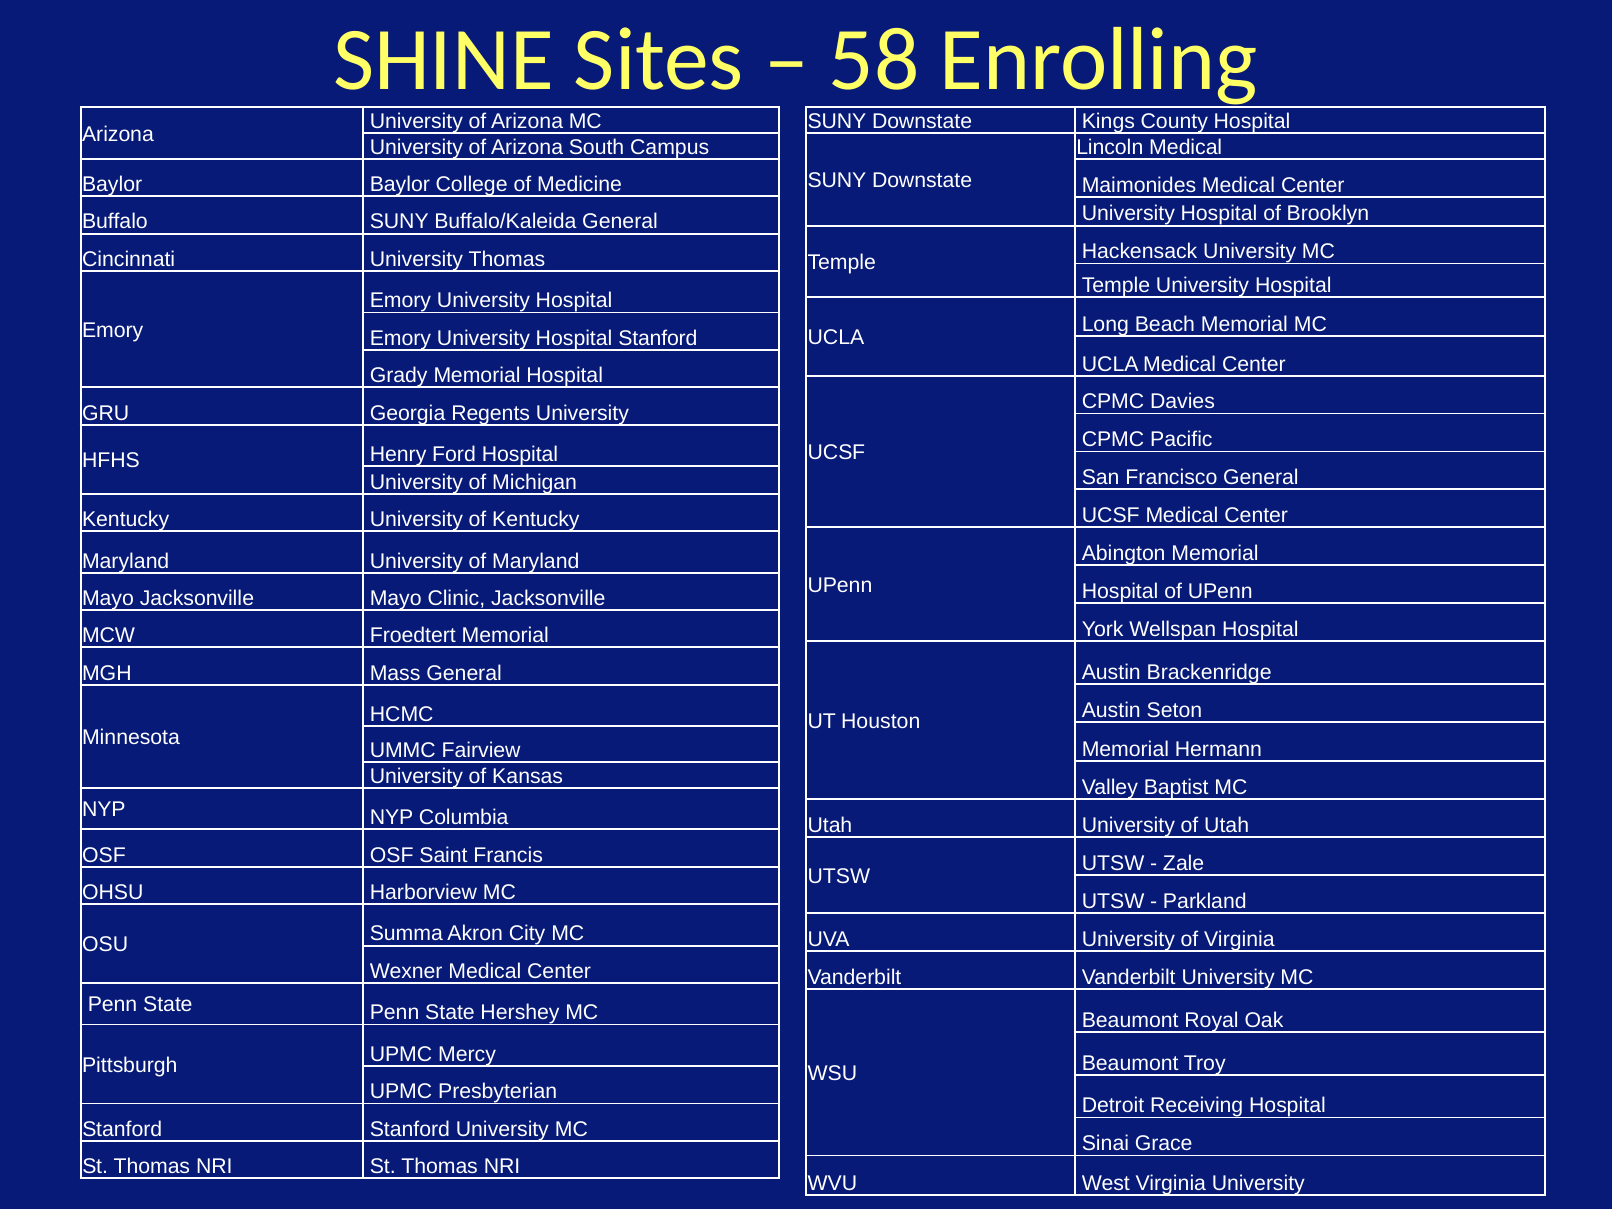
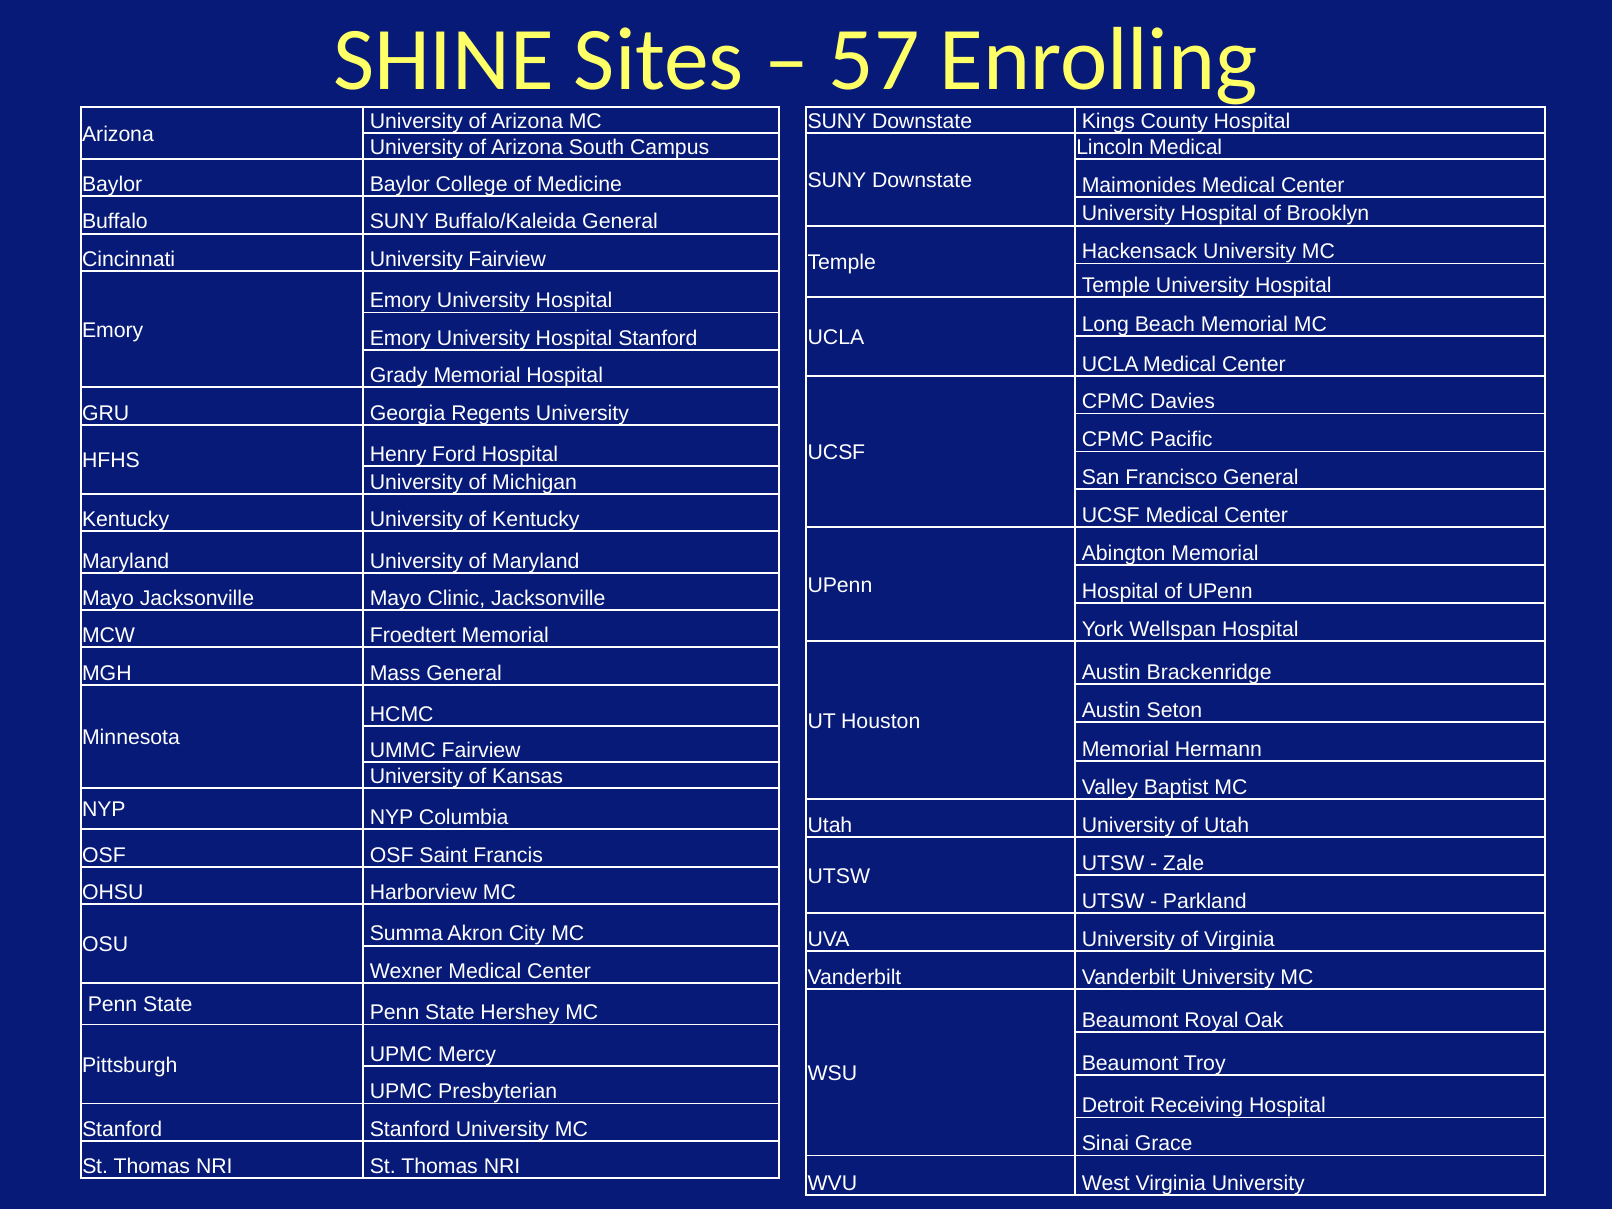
58: 58 -> 57
University Thomas: Thomas -> Fairview
